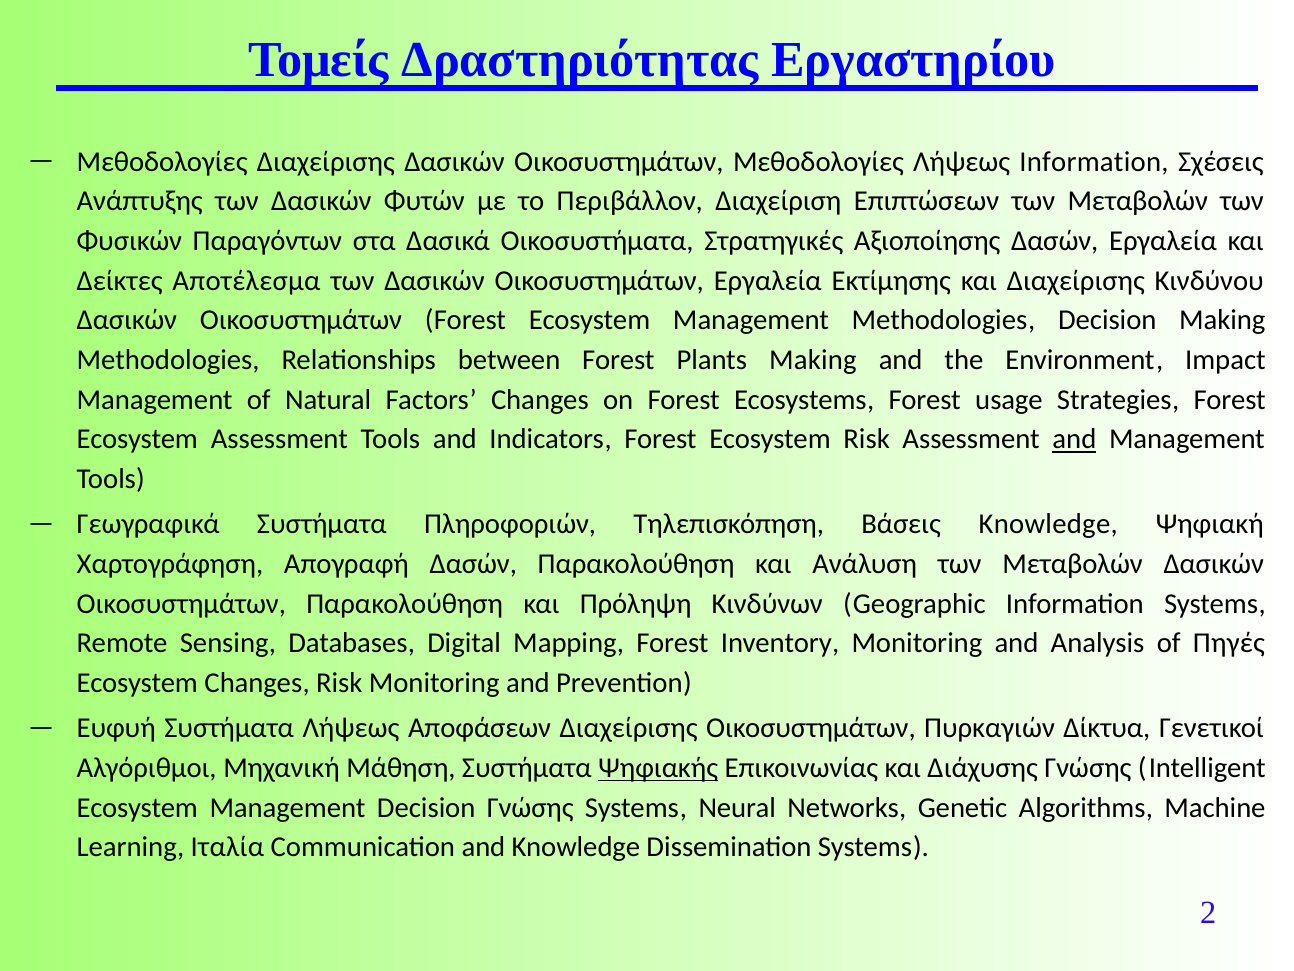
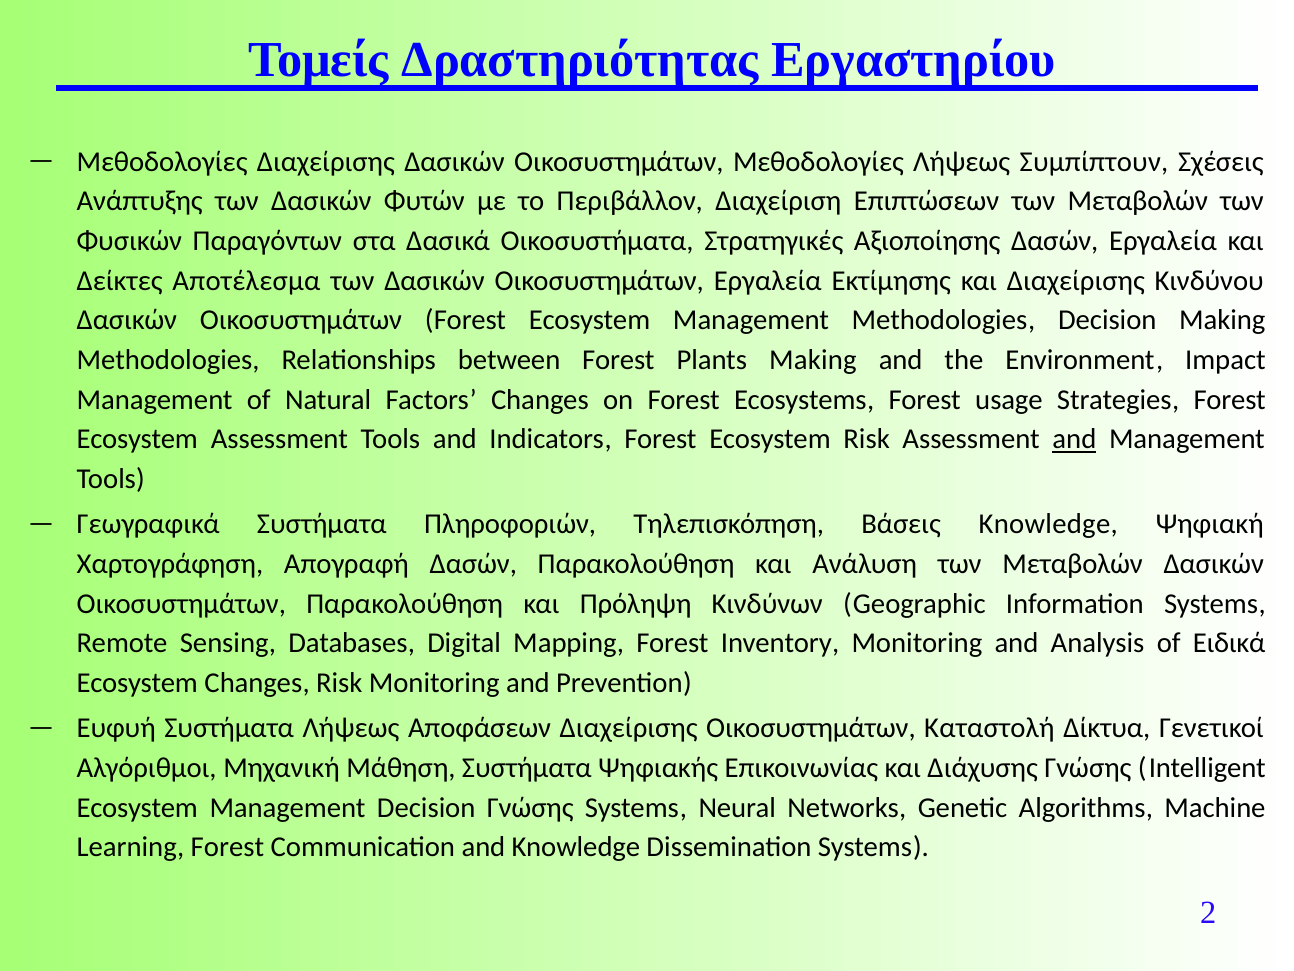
Λήψεως Information: Information -> Συμπίπτουν
Πηγές: Πηγές -> Ειδικά
Πυρκαγιών: Πυρκαγιών -> Καταστολή
Ψηφιακής underline: present -> none
Learning Ιταλία: Ιταλία -> Forest
